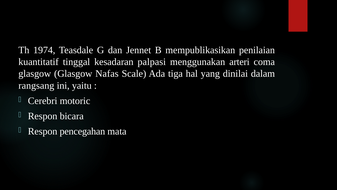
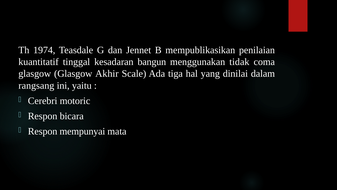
palpasi: palpasi -> bangun
arteri: arteri -> tidak
Nafas: Nafas -> Akhir
pencegahan: pencegahan -> mempunyai
